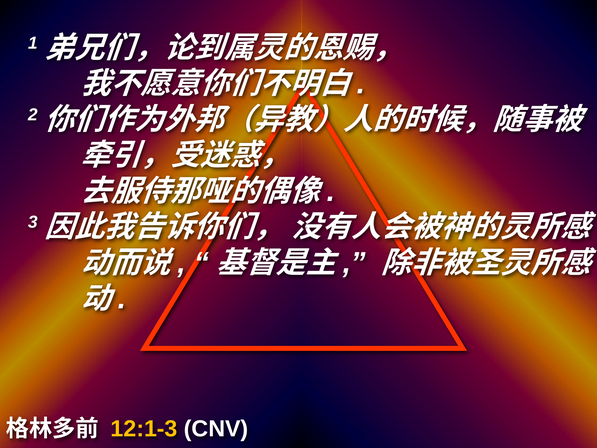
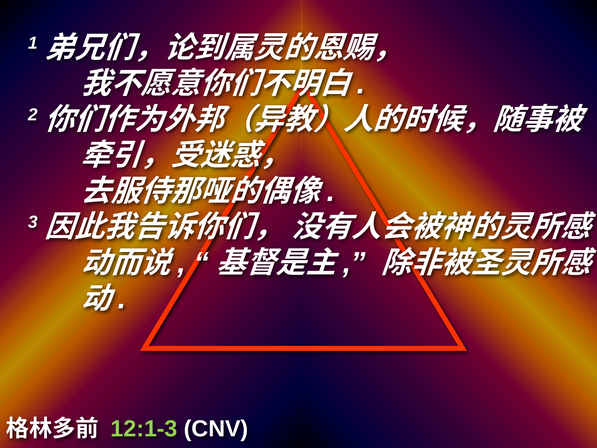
12:1-3 colour: yellow -> light green
